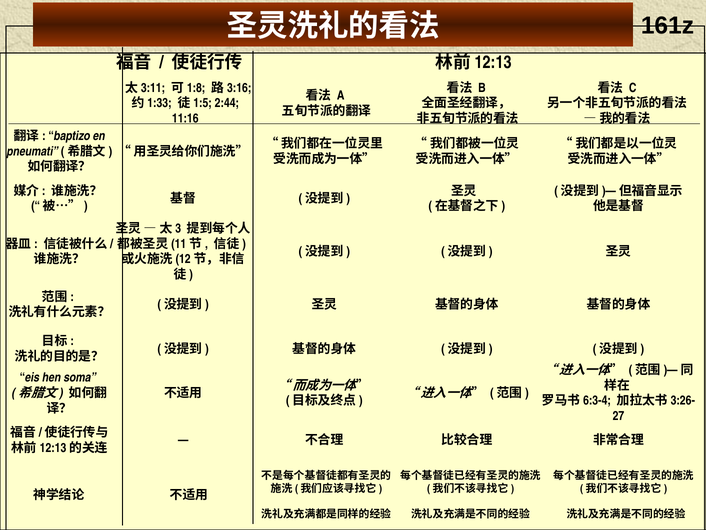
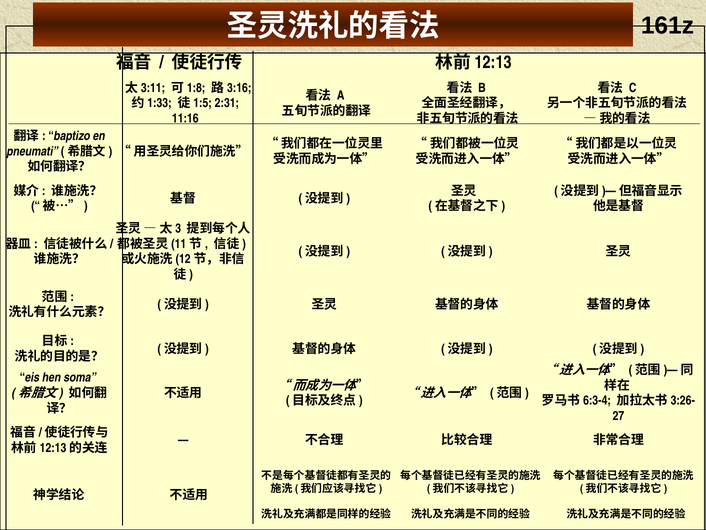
2:44: 2:44 -> 2:31
